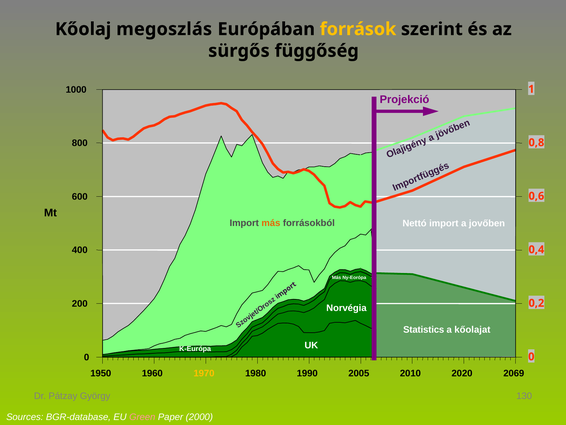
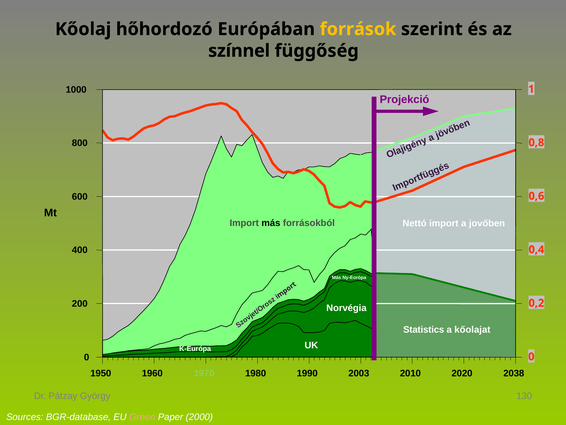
megoszlás: megoszlás -> hőhordozó
sürgős: sürgős -> színnel
más at (271, 223) colour: orange -> black
1970 colour: yellow -> light green
2005: 2005 -> 2003
2069: 2069 -> 2038
